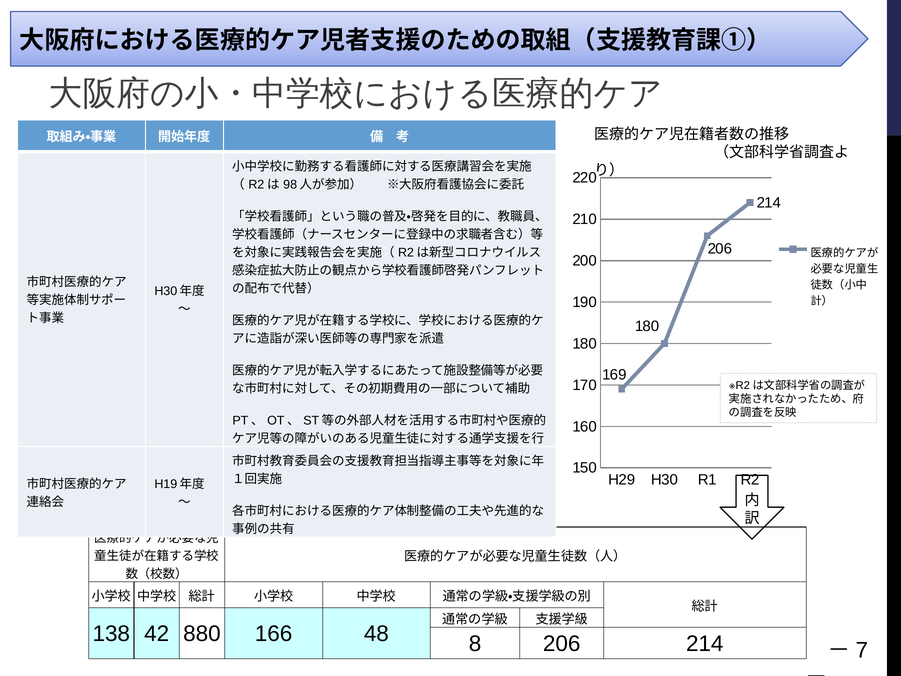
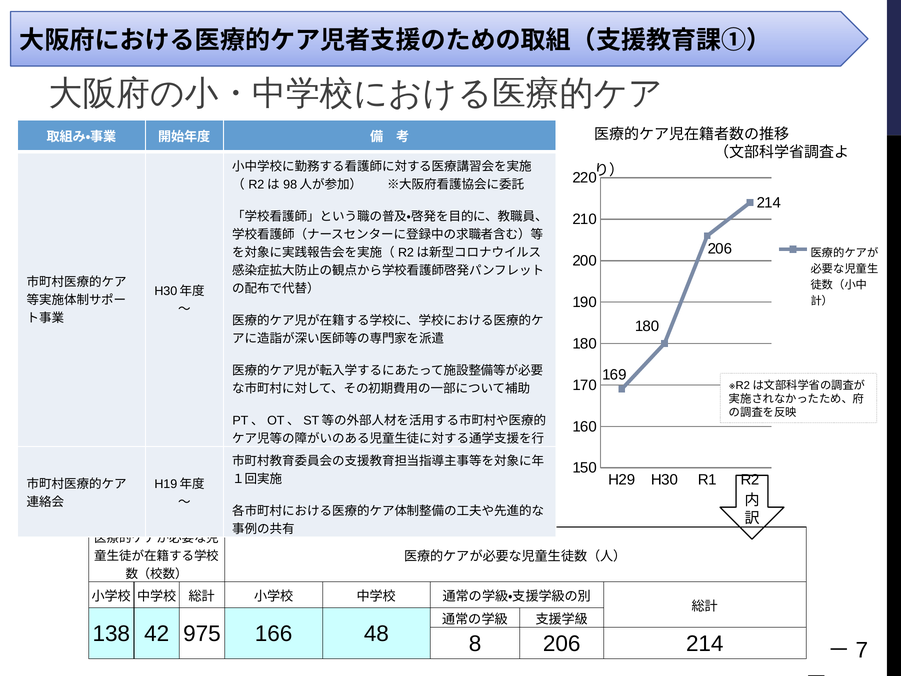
880: 880 -> 975
